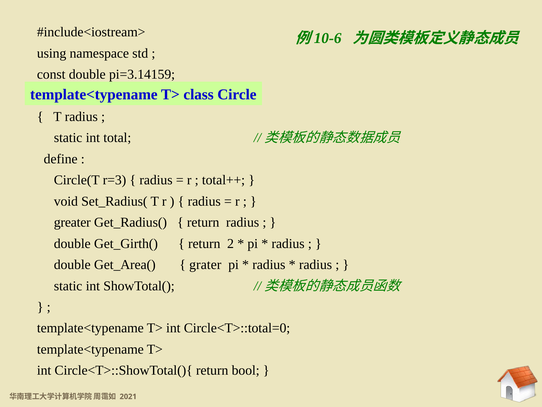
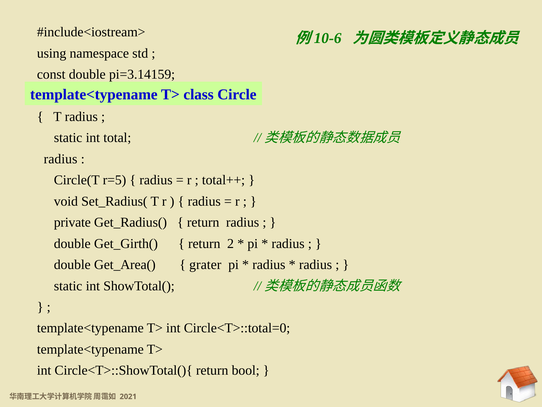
define at (61, 159): define -> radius
r=3: r=3 -> r=5
greater: greater -> private
